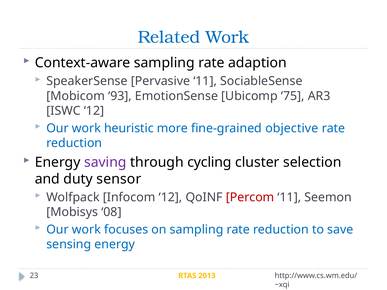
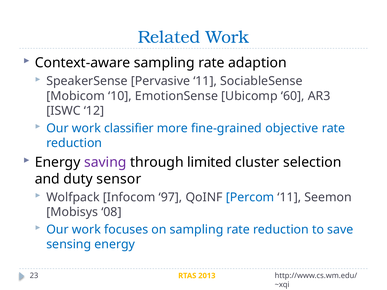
93: 93 -> 10
75: 75 -> 60
heuristic: heuristic -> classifier
cycling: cycling -> limited
Infocom 12: 12 -> 97
Percom colour: red -> blue
